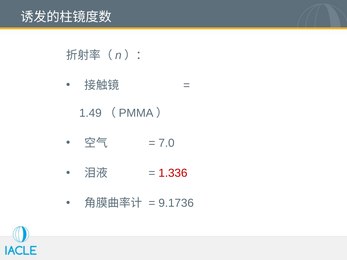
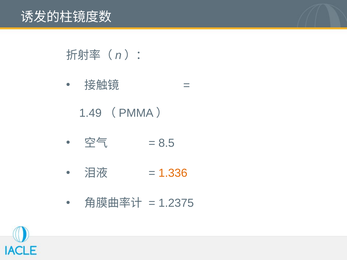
7.0: 7.0 -> 8.5
1.336 colour: red -> orange
9.1736: 9.1736 -> 1.2375
